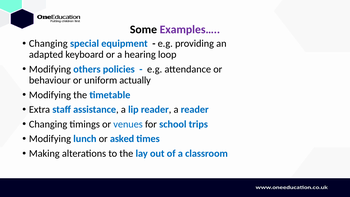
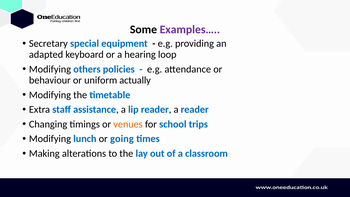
Changing at (48, 43): Changing -> Secretary
venues colour: blue -> orange
asked: asked -> going
